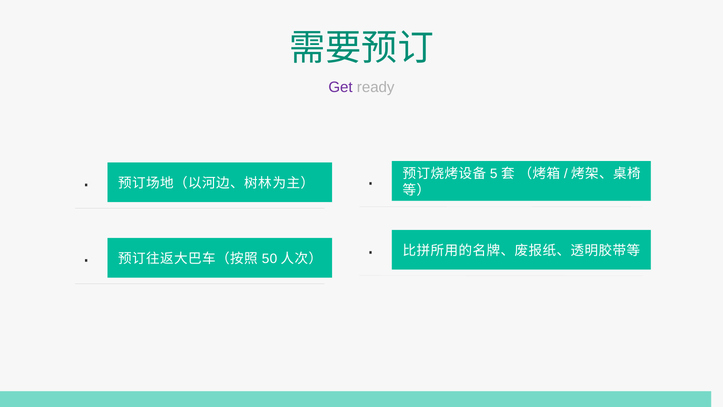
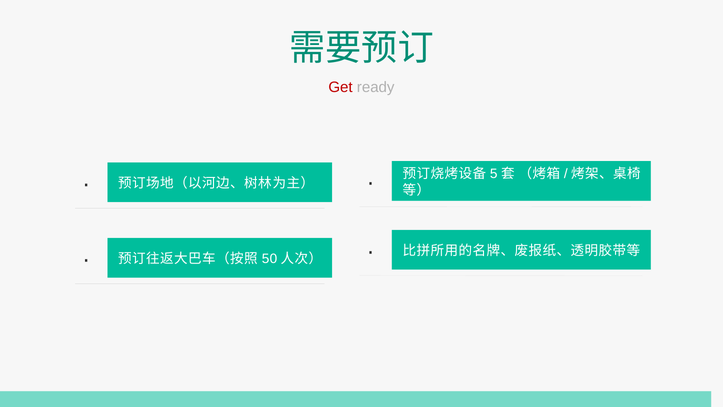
Get colour: purple -> red
